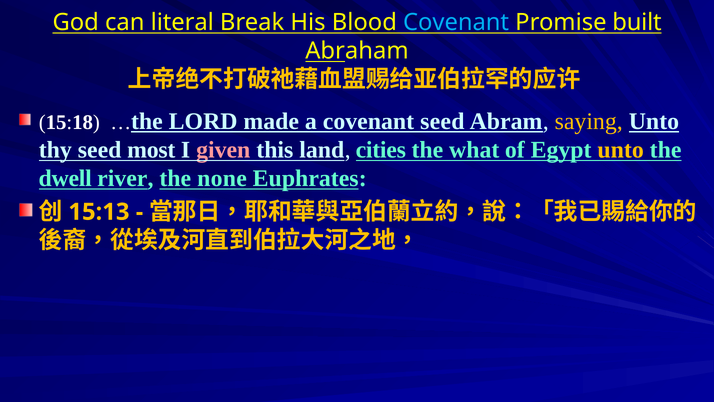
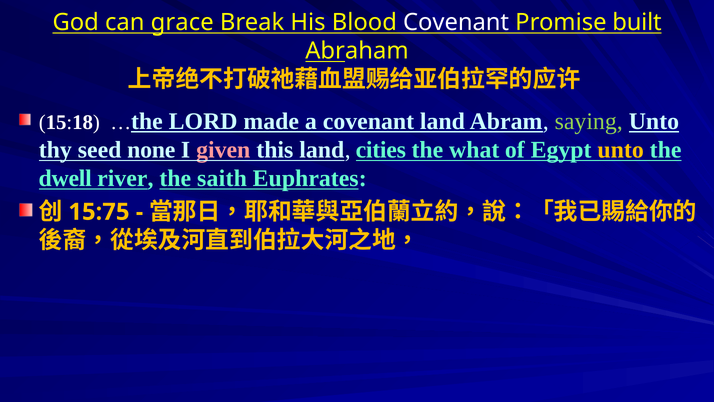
literal: literal -> grace
Covenant at (456, 22) colour: light blue -> white
covenant seed: seed -> land
saying colour: yellow -> light green
most: most -> none
none: none -> saith
15:13: 15:13 -> 15:75
